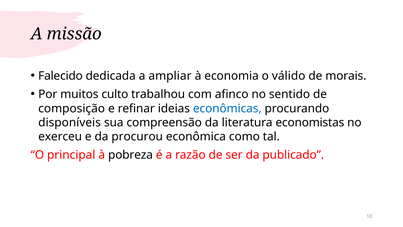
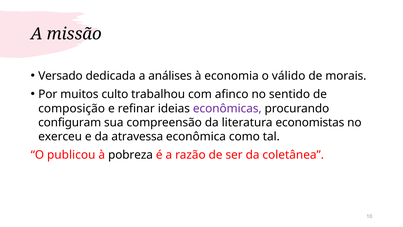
Falecido: Falecido -> Versado
ampliar: ampliar -> análises
econômicas colour: blue -> purple
disponíveis: disponíveis -> configuram
procurou: procurou -> atravessa
principal: principal -> publicou
publicado: publicado -> coletânea
